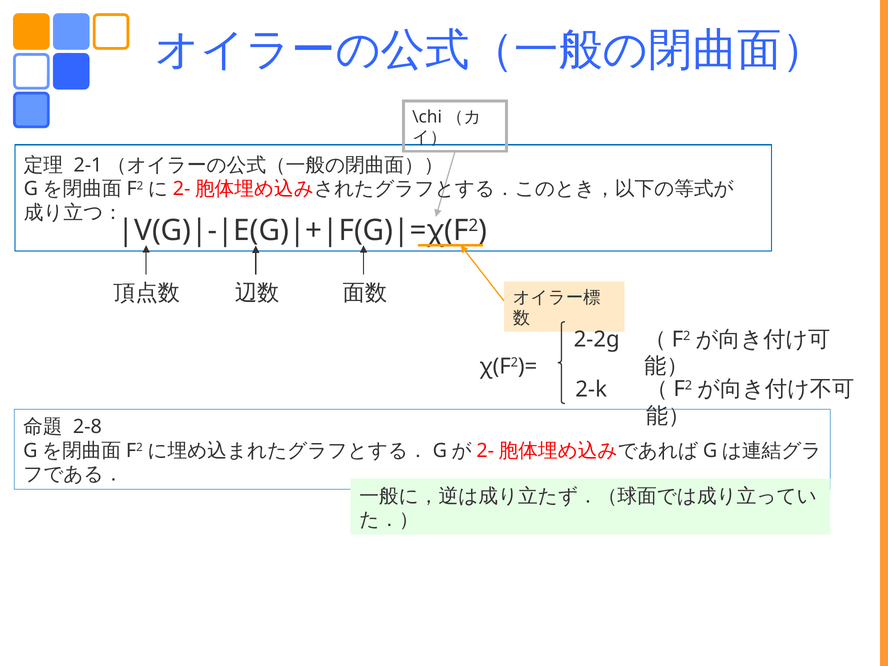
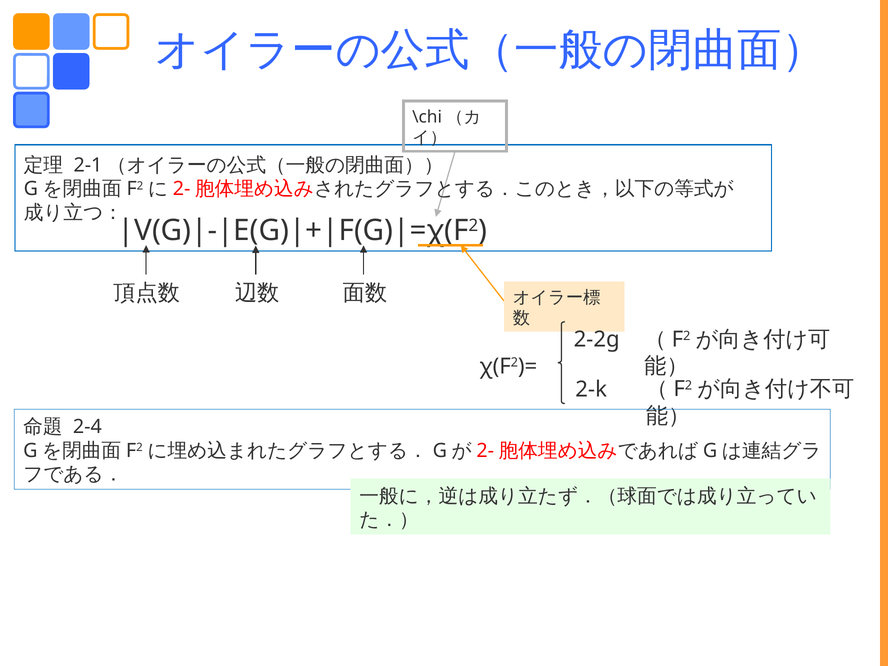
2-8: 2-8 -> 2-4
